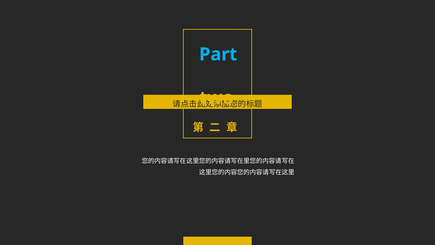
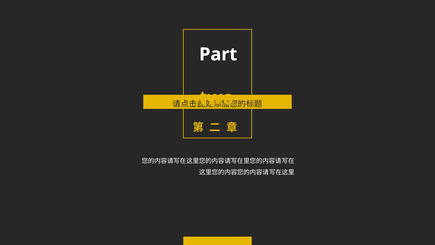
Part colour: light blue -> white
